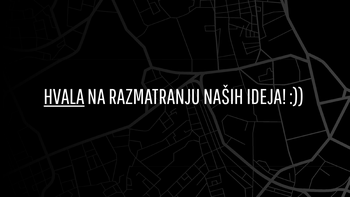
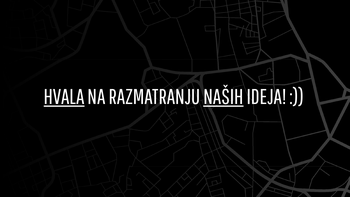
NAŠIH underline: none -> present
